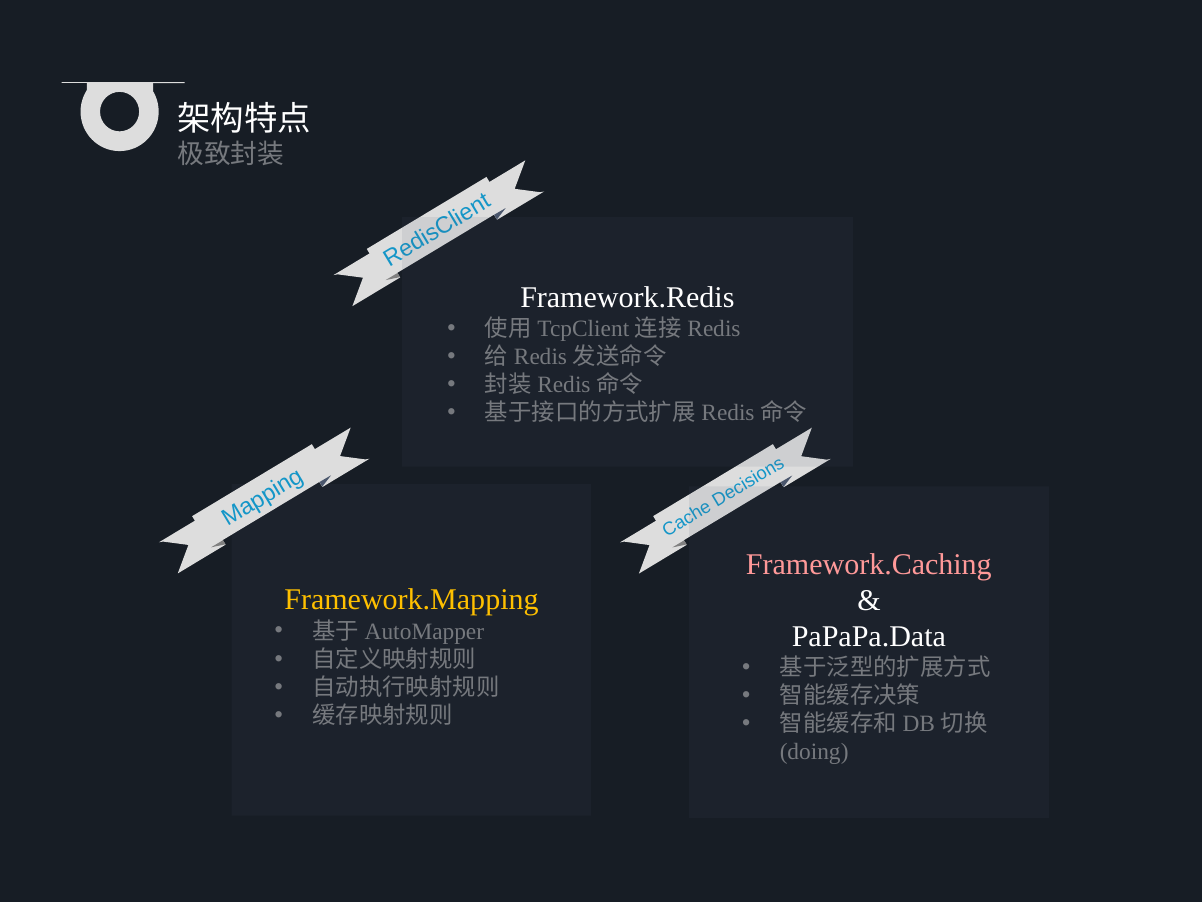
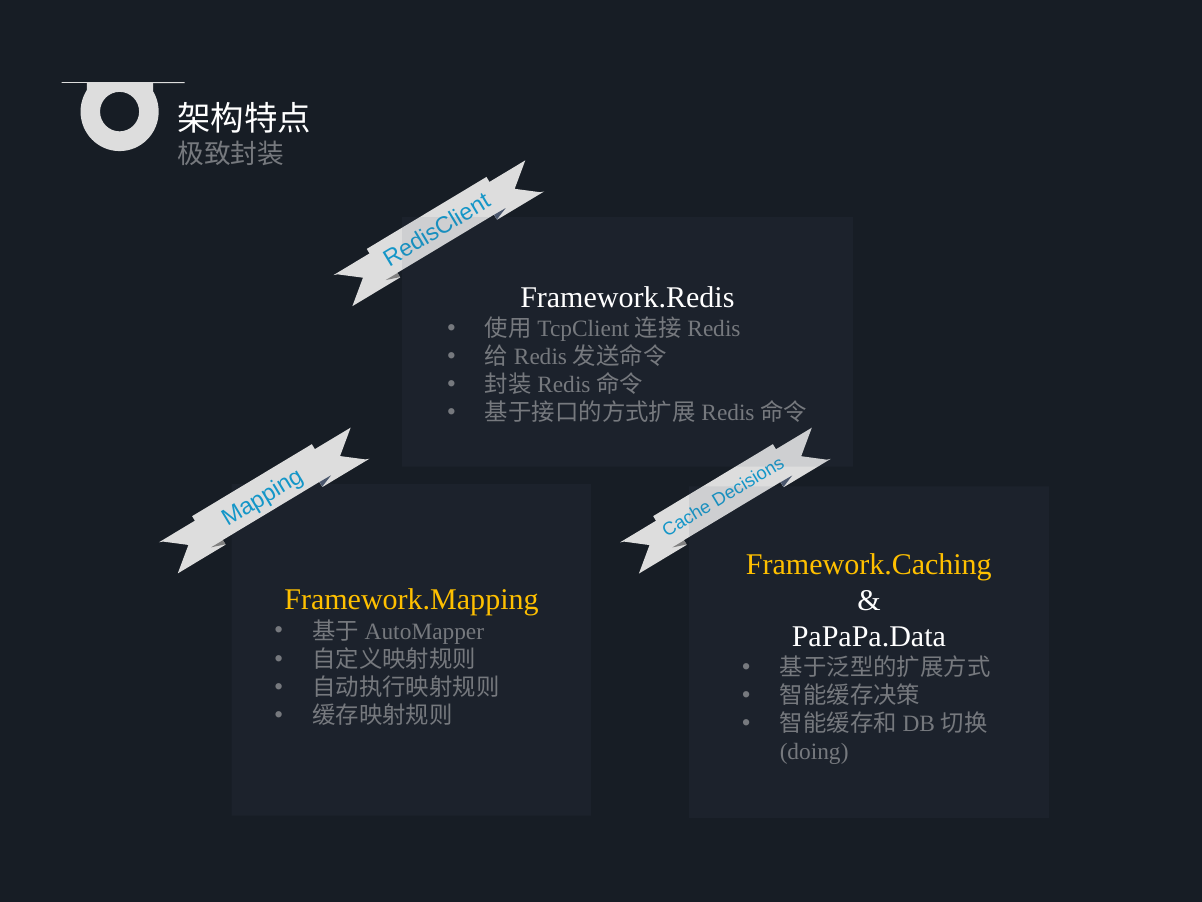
Framework.Caching colour: pink -> yellow
